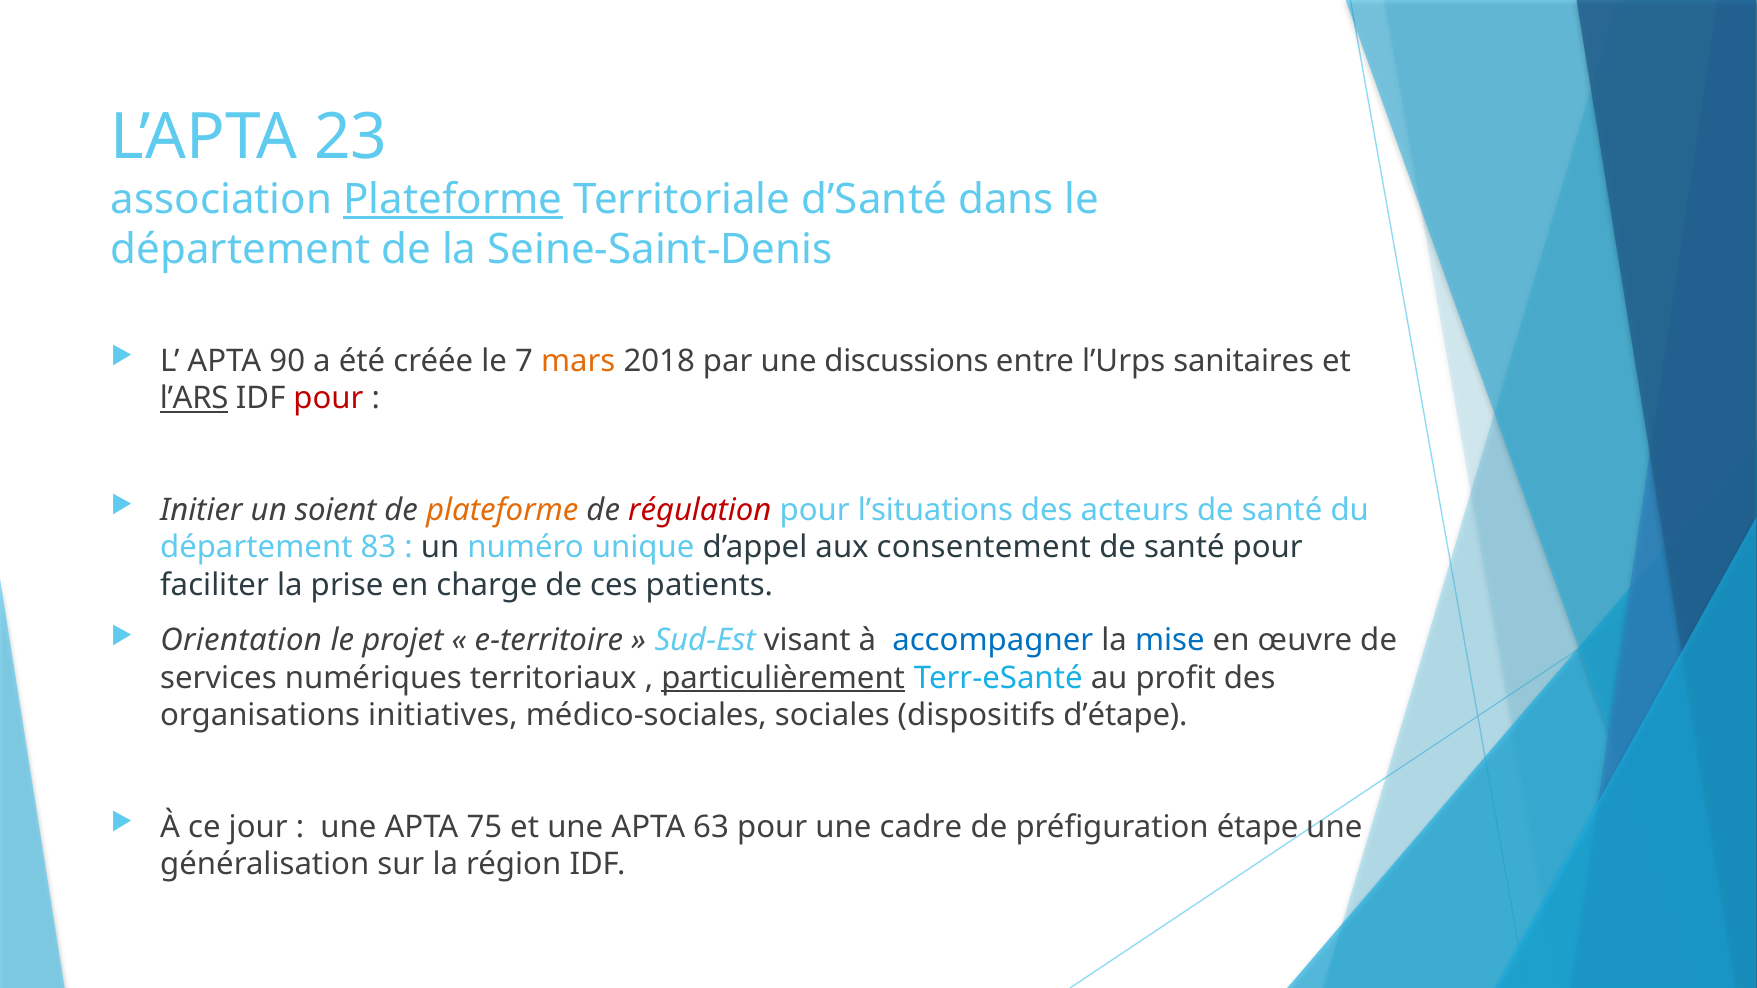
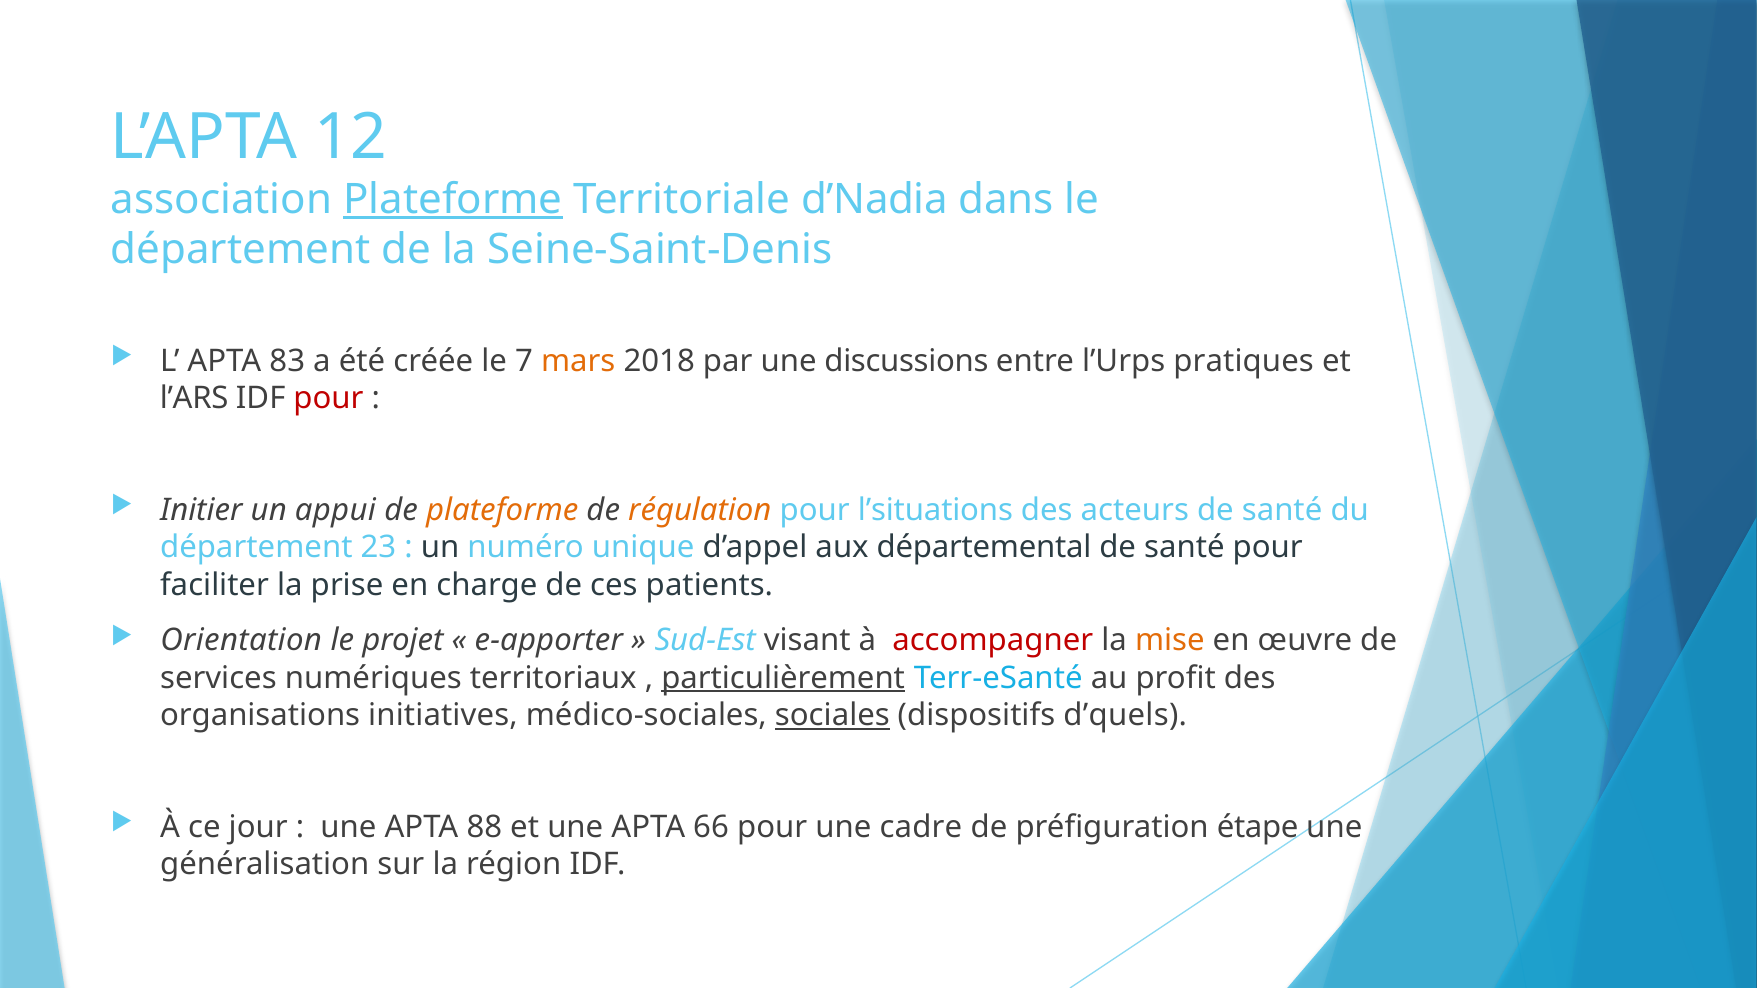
23: 23 -> 12
d’Santé: d’Santé -> d’Nadia
90: 90 -> 83
sanitaires: sanitaires -> pratiques
l’ARS underline: present -> none
soient: soient -> appui
régulation colour: red -> orange
83: 83 -> 23
consentement: consentement -> départemental
e-territoire: e-territoire -> e-apporter
accompagner colour: blue -> red
mise colour: blue -> orange
sociales underline: none -> present
d’étape: d’étape -> d’quels
75: 75 -> 88
63: 63 -> 66
